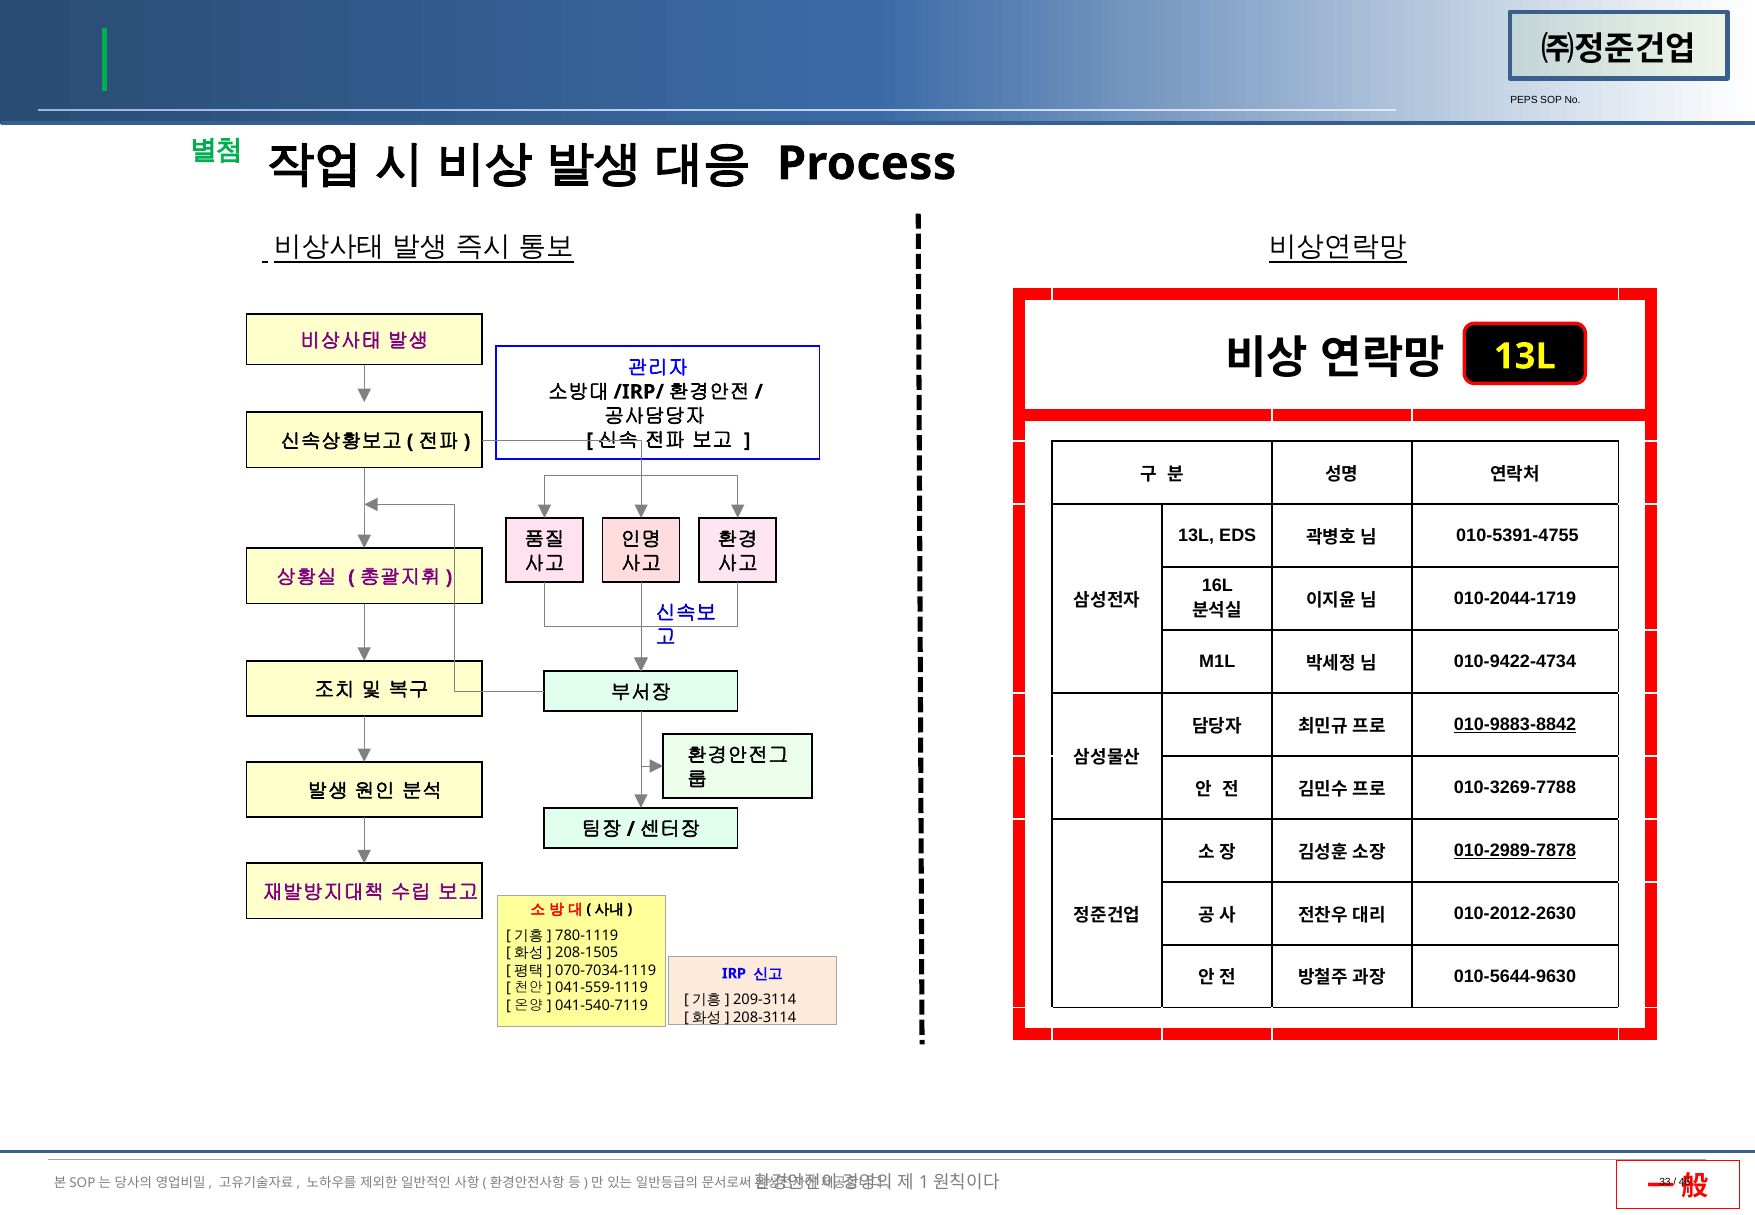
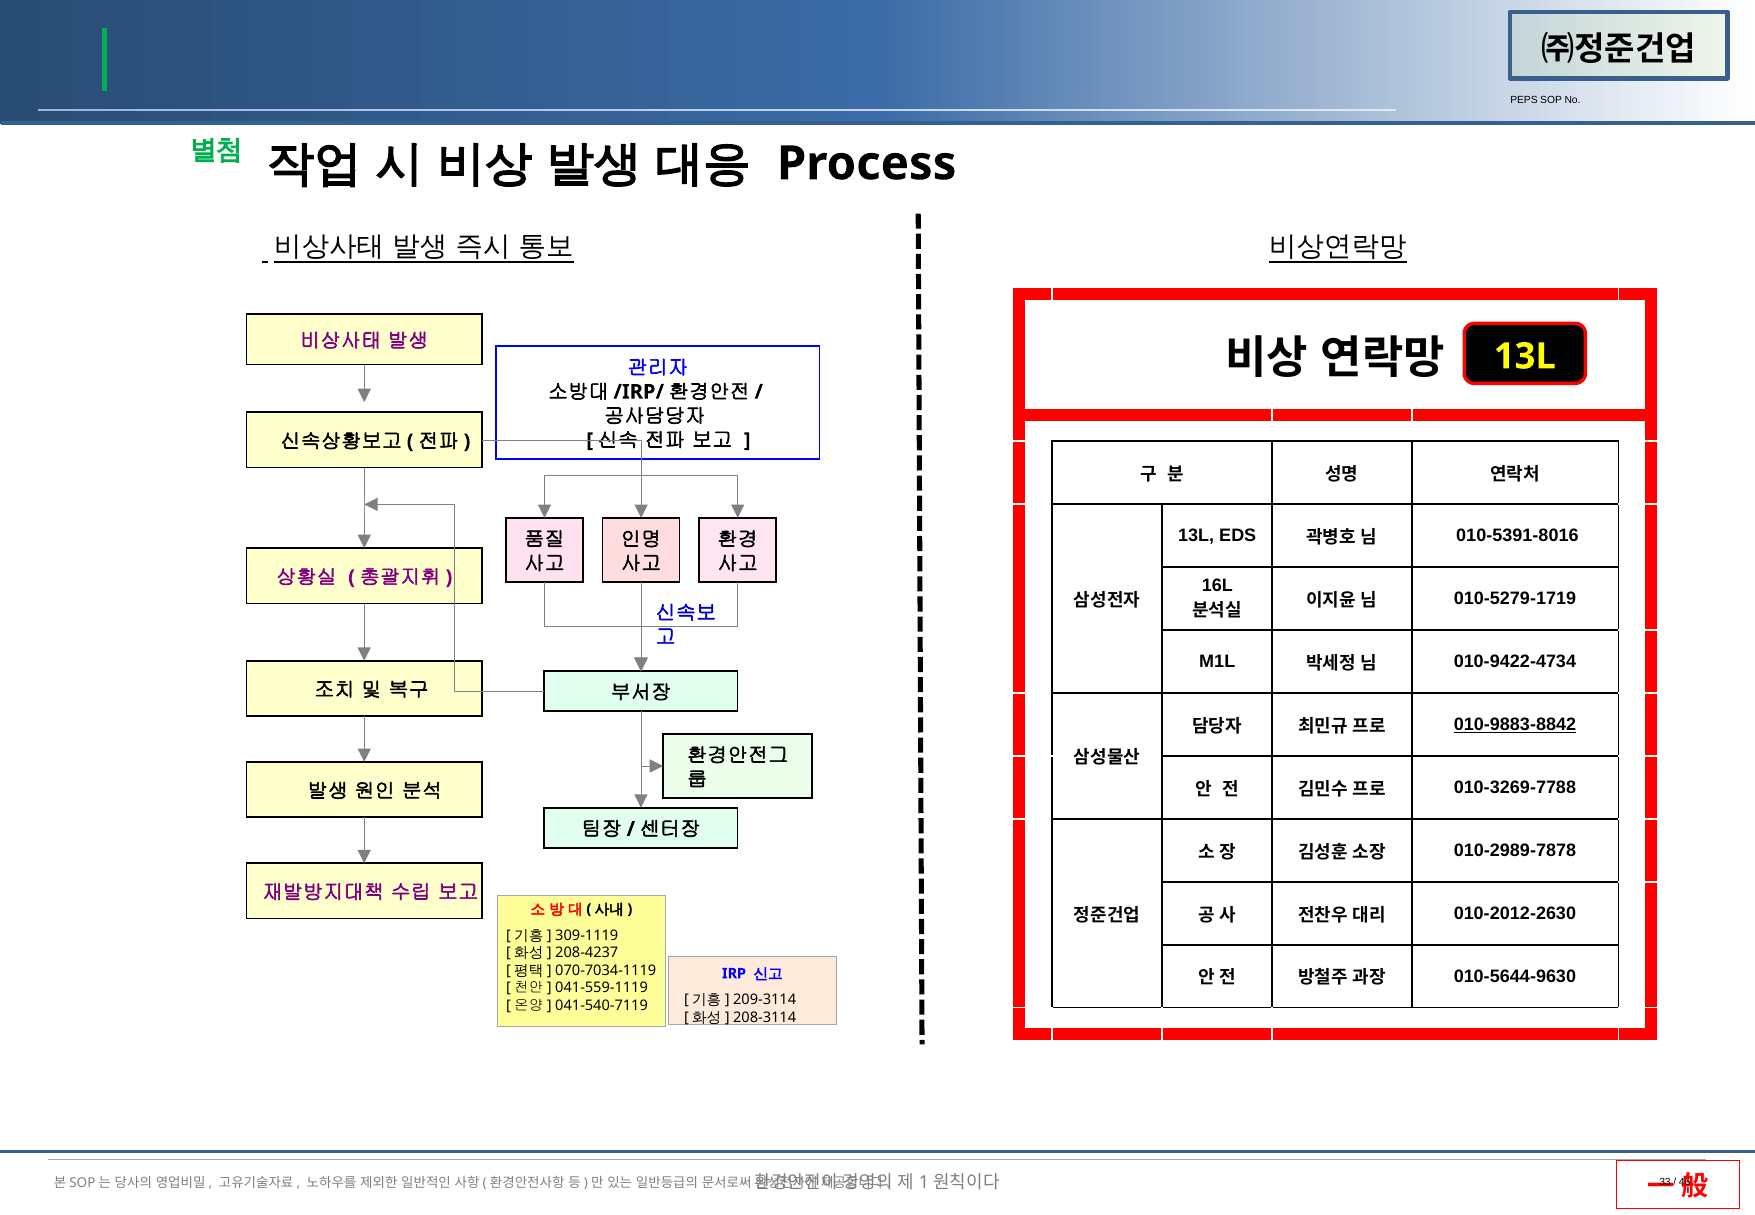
010-5391-4755: 010-5391-4755 -> 010-5391-8016
010-2044-1719: 010-2044-1719 -> 010-5279-1719
010-2989-7878 underline: present -> none
780-1119: 780-1119 -> 309-1119
208-1505: 208-1505 -> 208-4237
